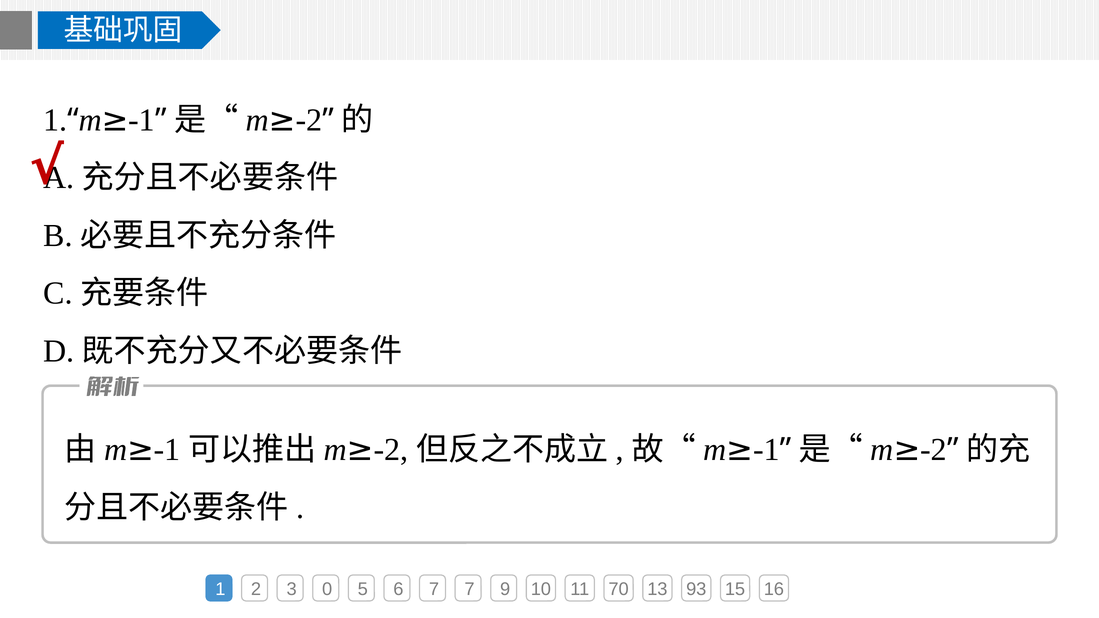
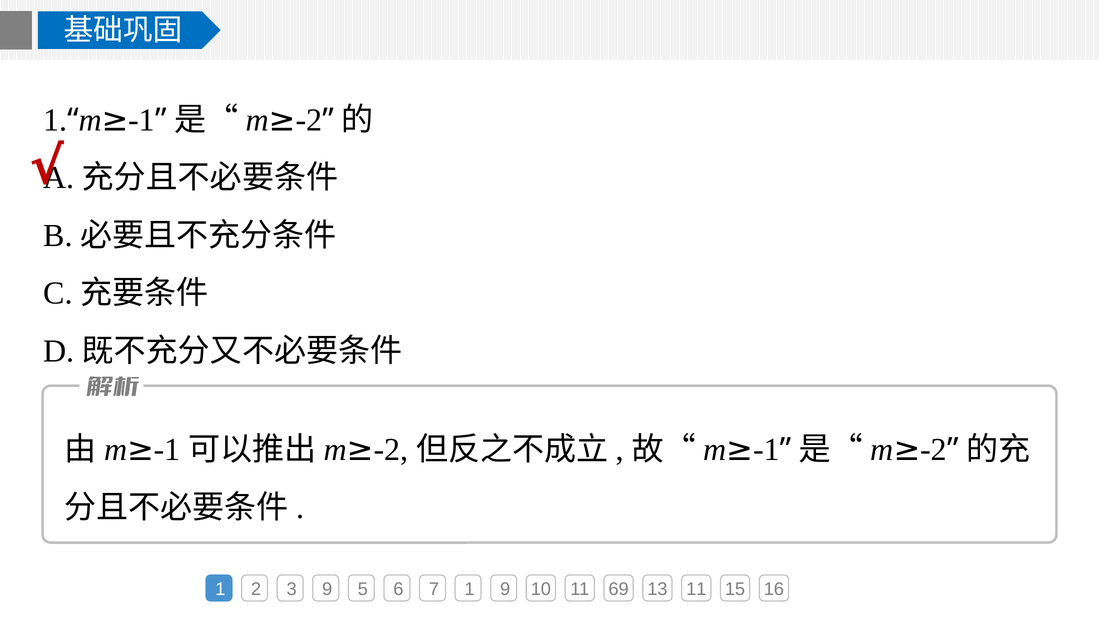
3 0: 0 -> 9
7 7: 7 -> 1
70: 70 -> 69
13 93: 93 -> 11
